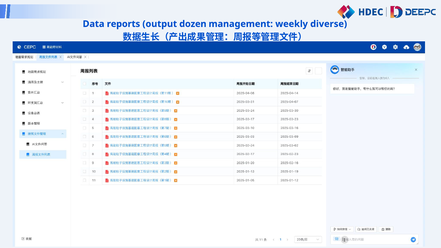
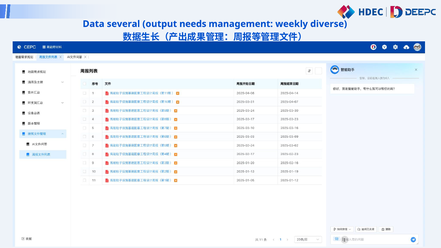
reports: reports -> several
dozen: dozen -> needs
